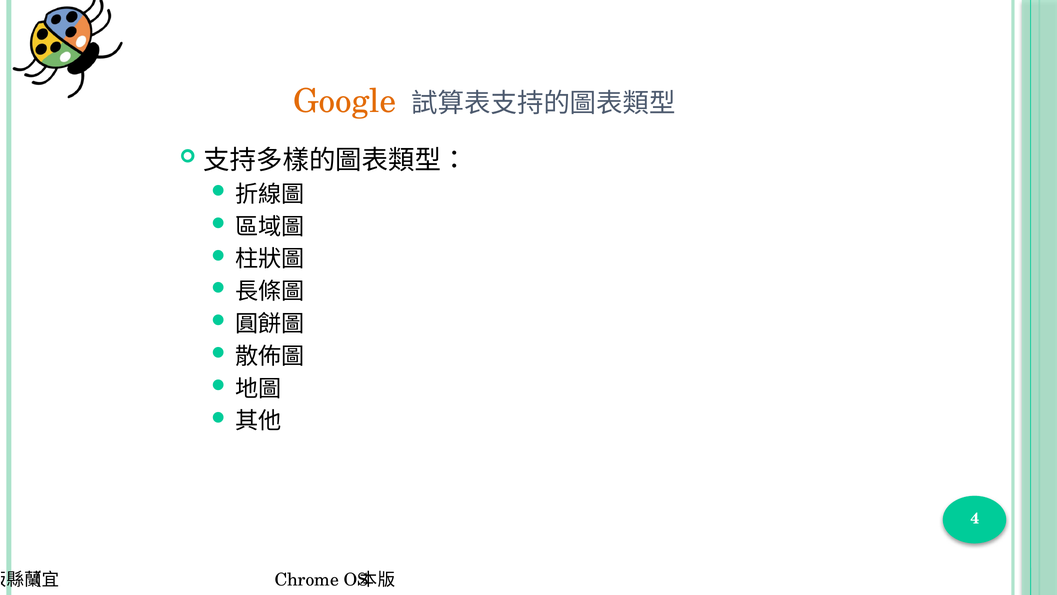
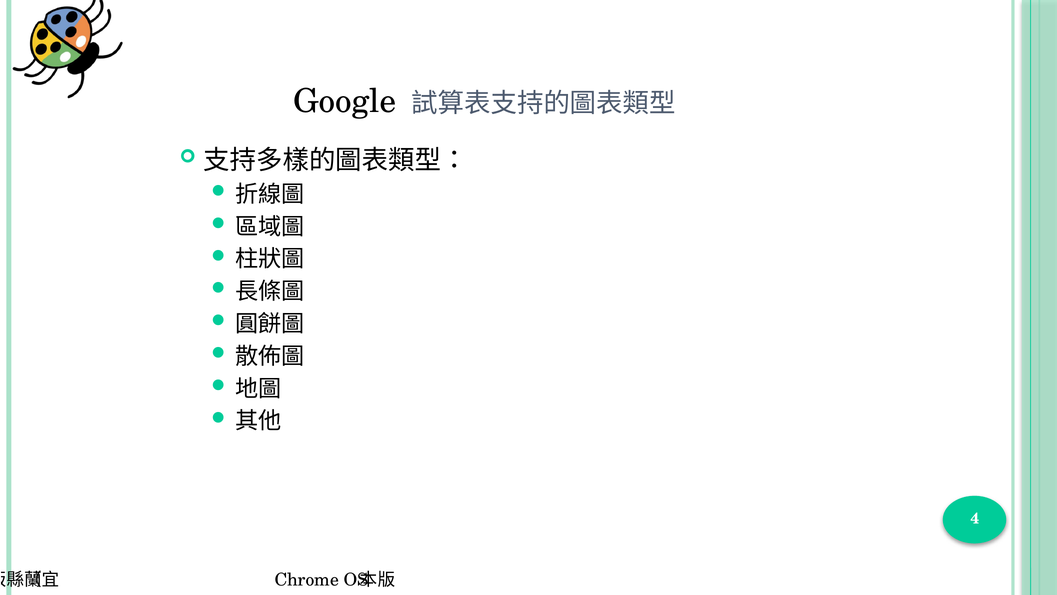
Google colour: orange -> black
